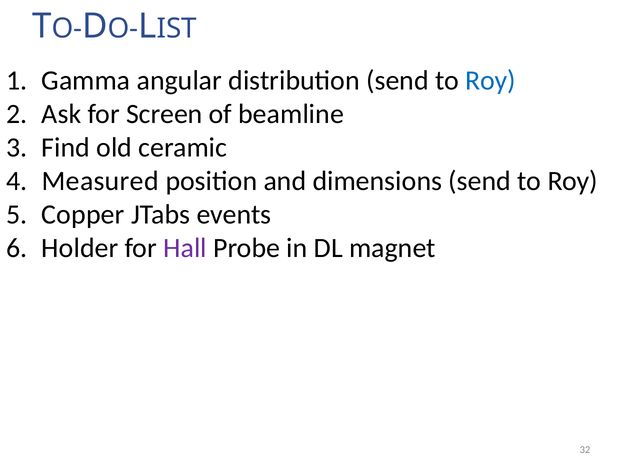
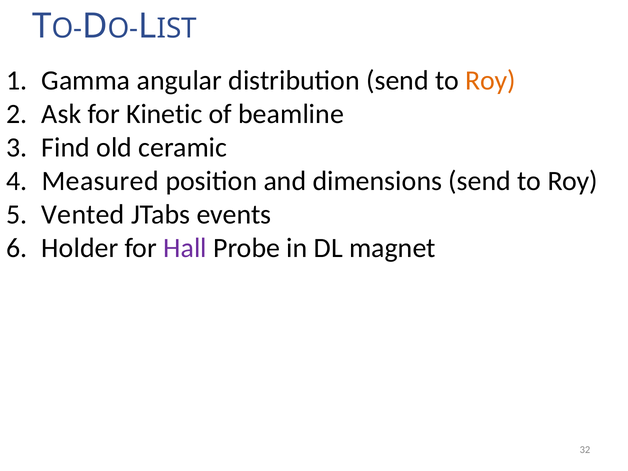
Roy at (490, 81) colour: blue -> orange
Screen: Screen -> Kinetic
Copper: Copper -> Vented
